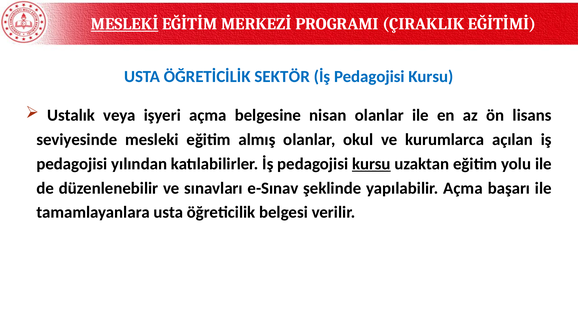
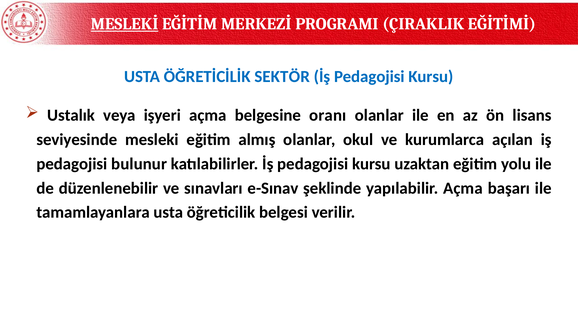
nisan: nisan -> oranı
yılından: yılından -> bulunur
kursu at (371, 164) underline: present -> none
